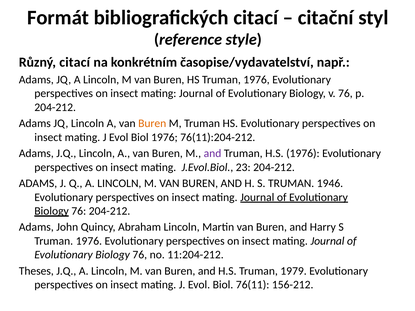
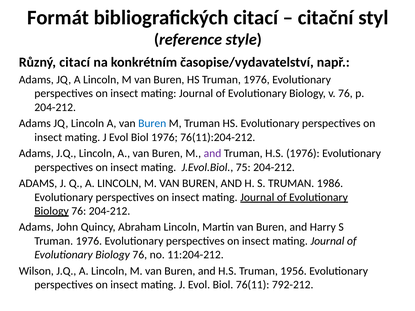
Buren at (152, 124) colour: orange -> blue
23: 23 -> 75
1946: 1946 -> 1986
Theses: Theses -> Wilson
1979: 1979 -> 1956
156-212: 156-212 -> 792-212
